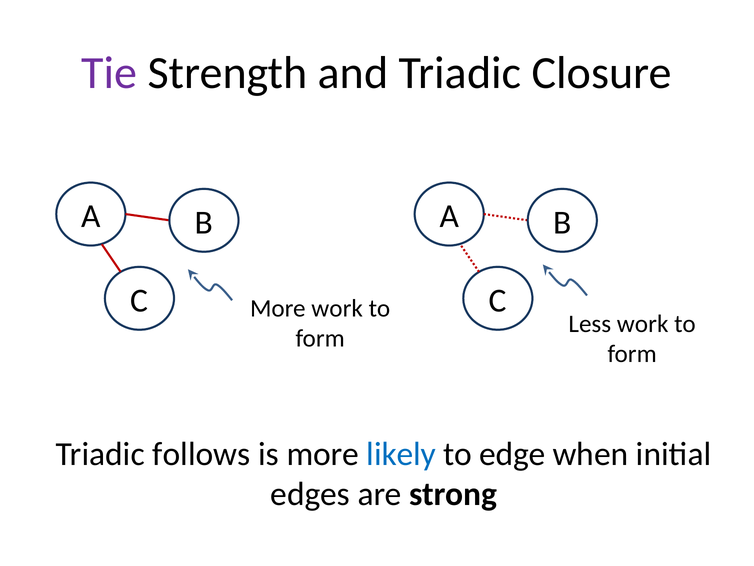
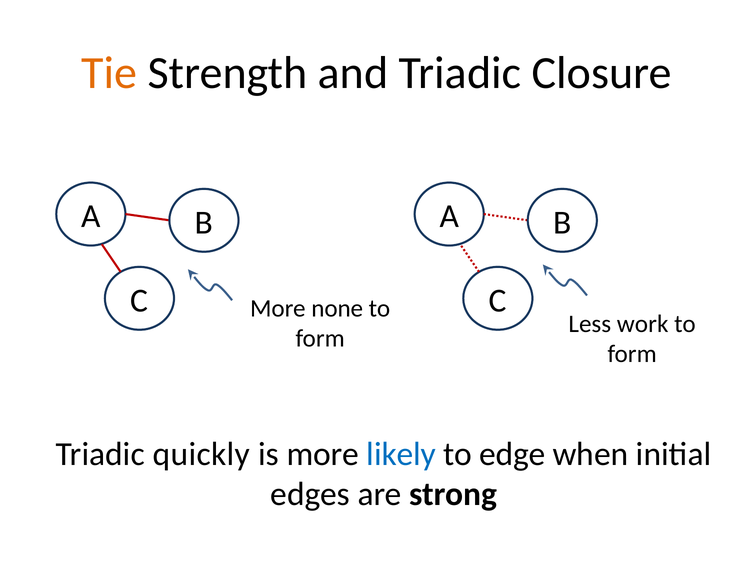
Tie colour: purple -> orange
More work: work -> none
follows: follows -> quickly
